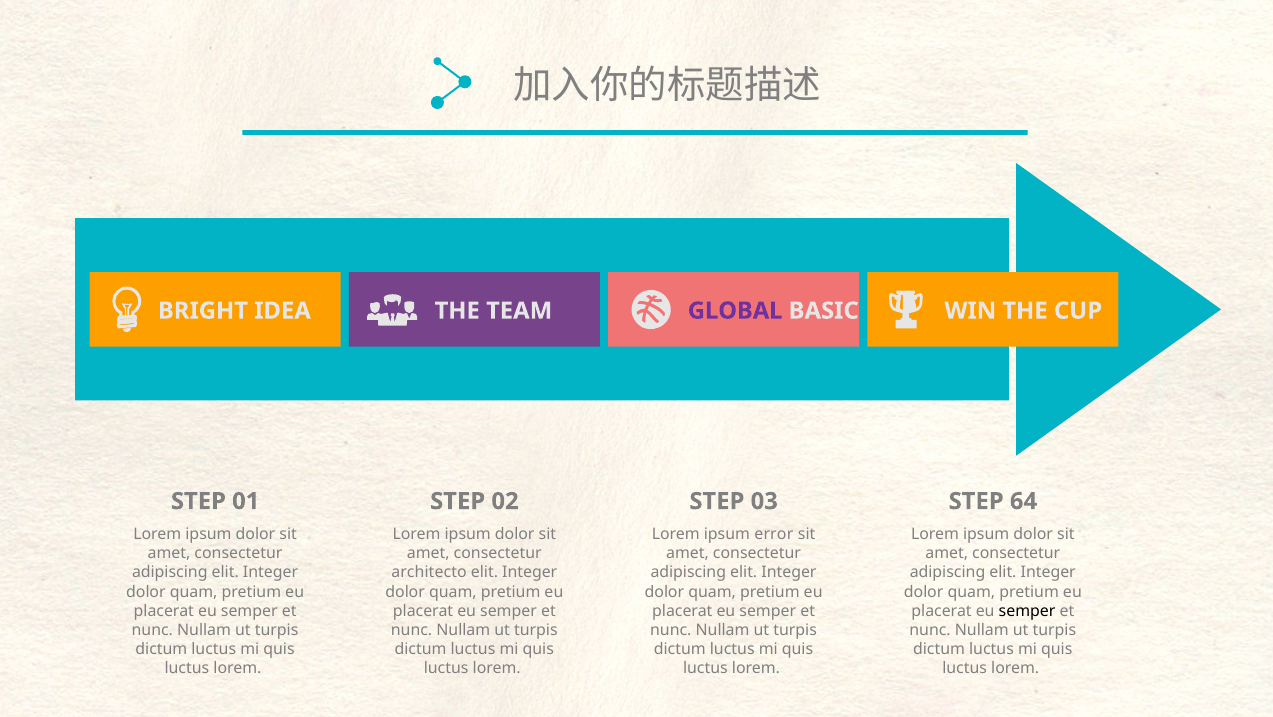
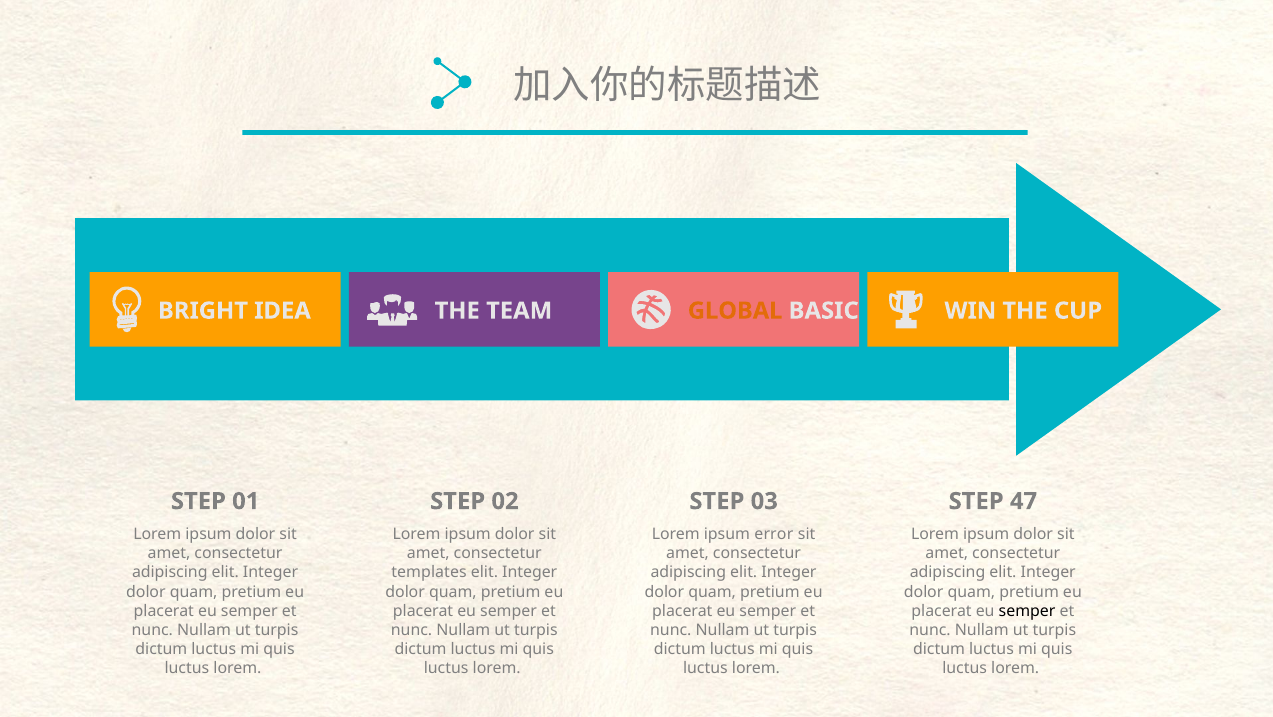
GLOBAL colour: purple -> orange
64: 64 -> 47
architecto: architecto -> templates
